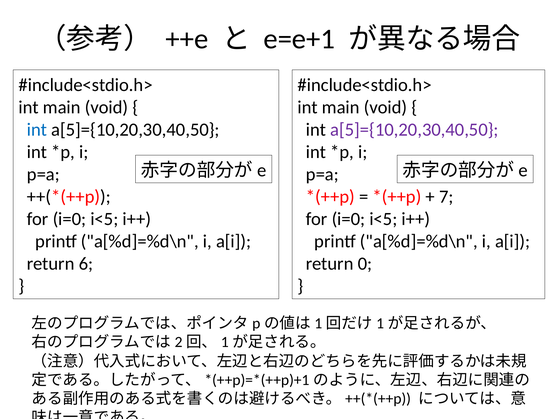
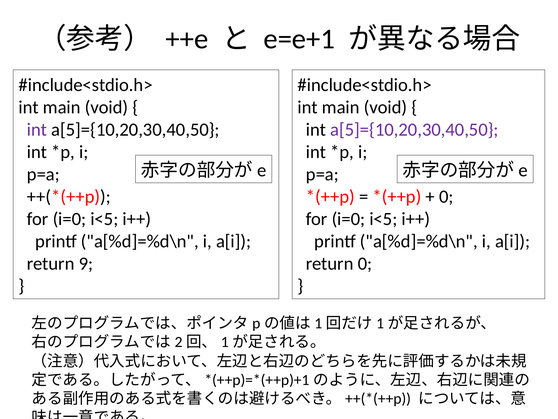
int at (37, 130) colour: blue -> purple
7 at (446, 197): 7 -> 0
6: 6 -> 9
